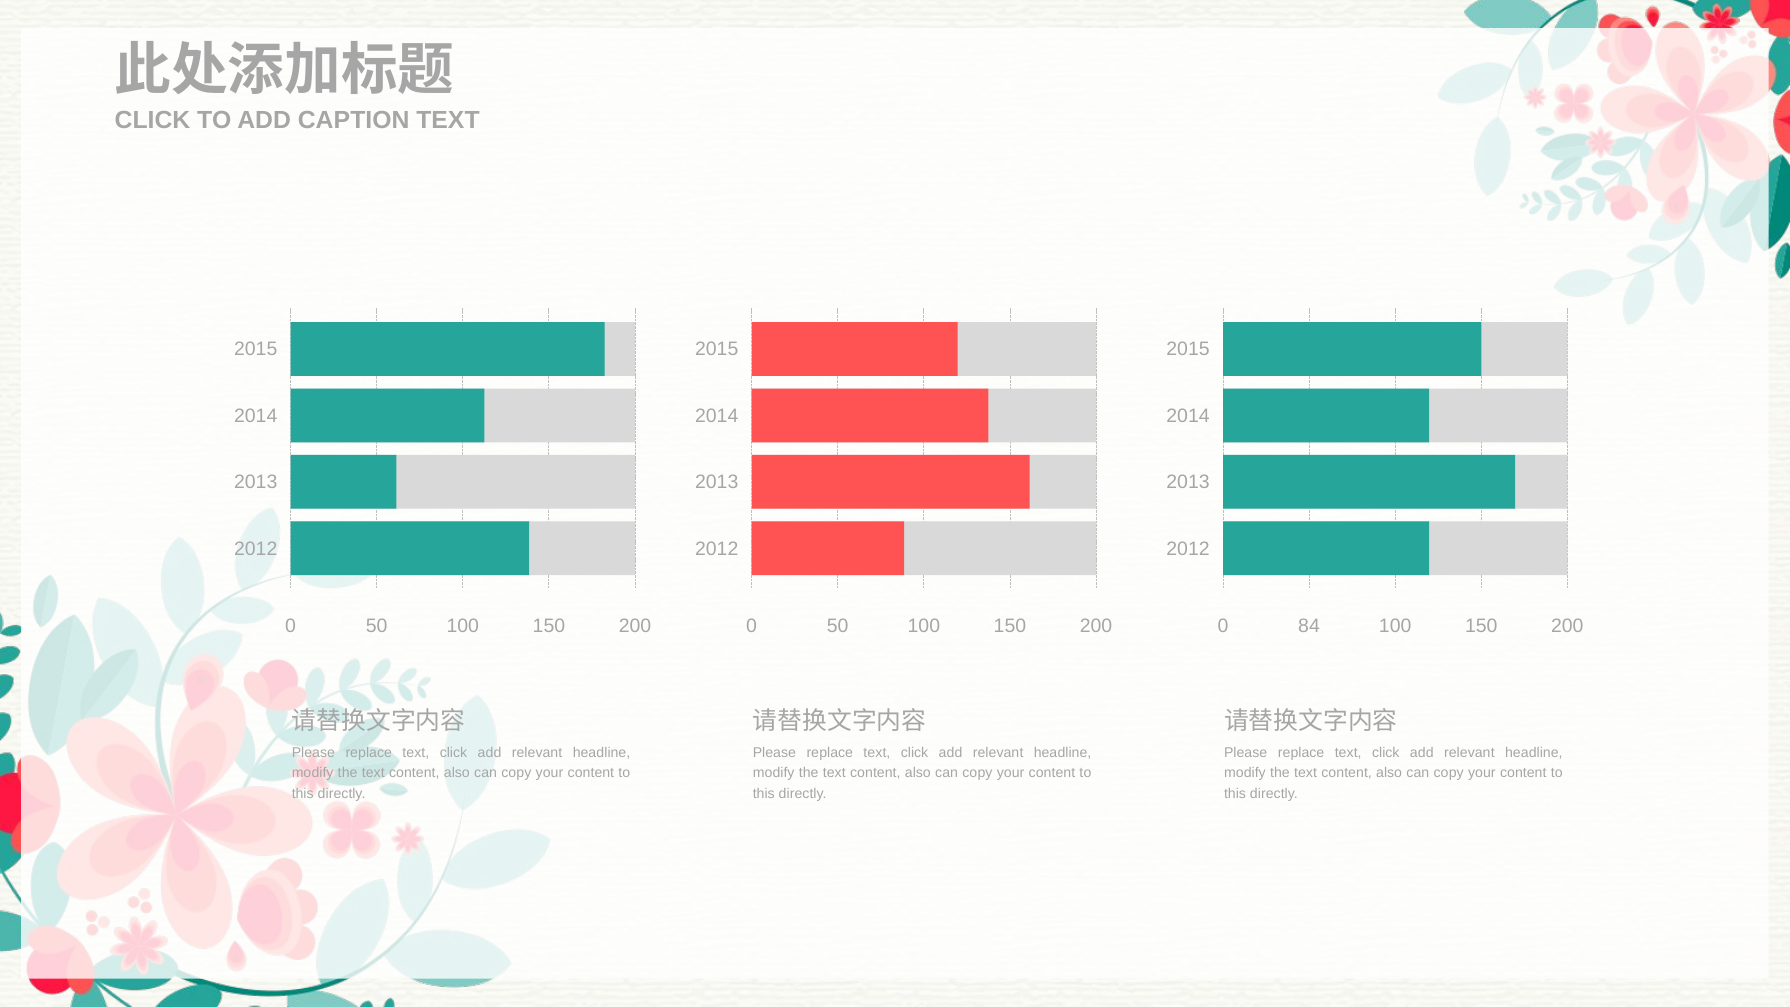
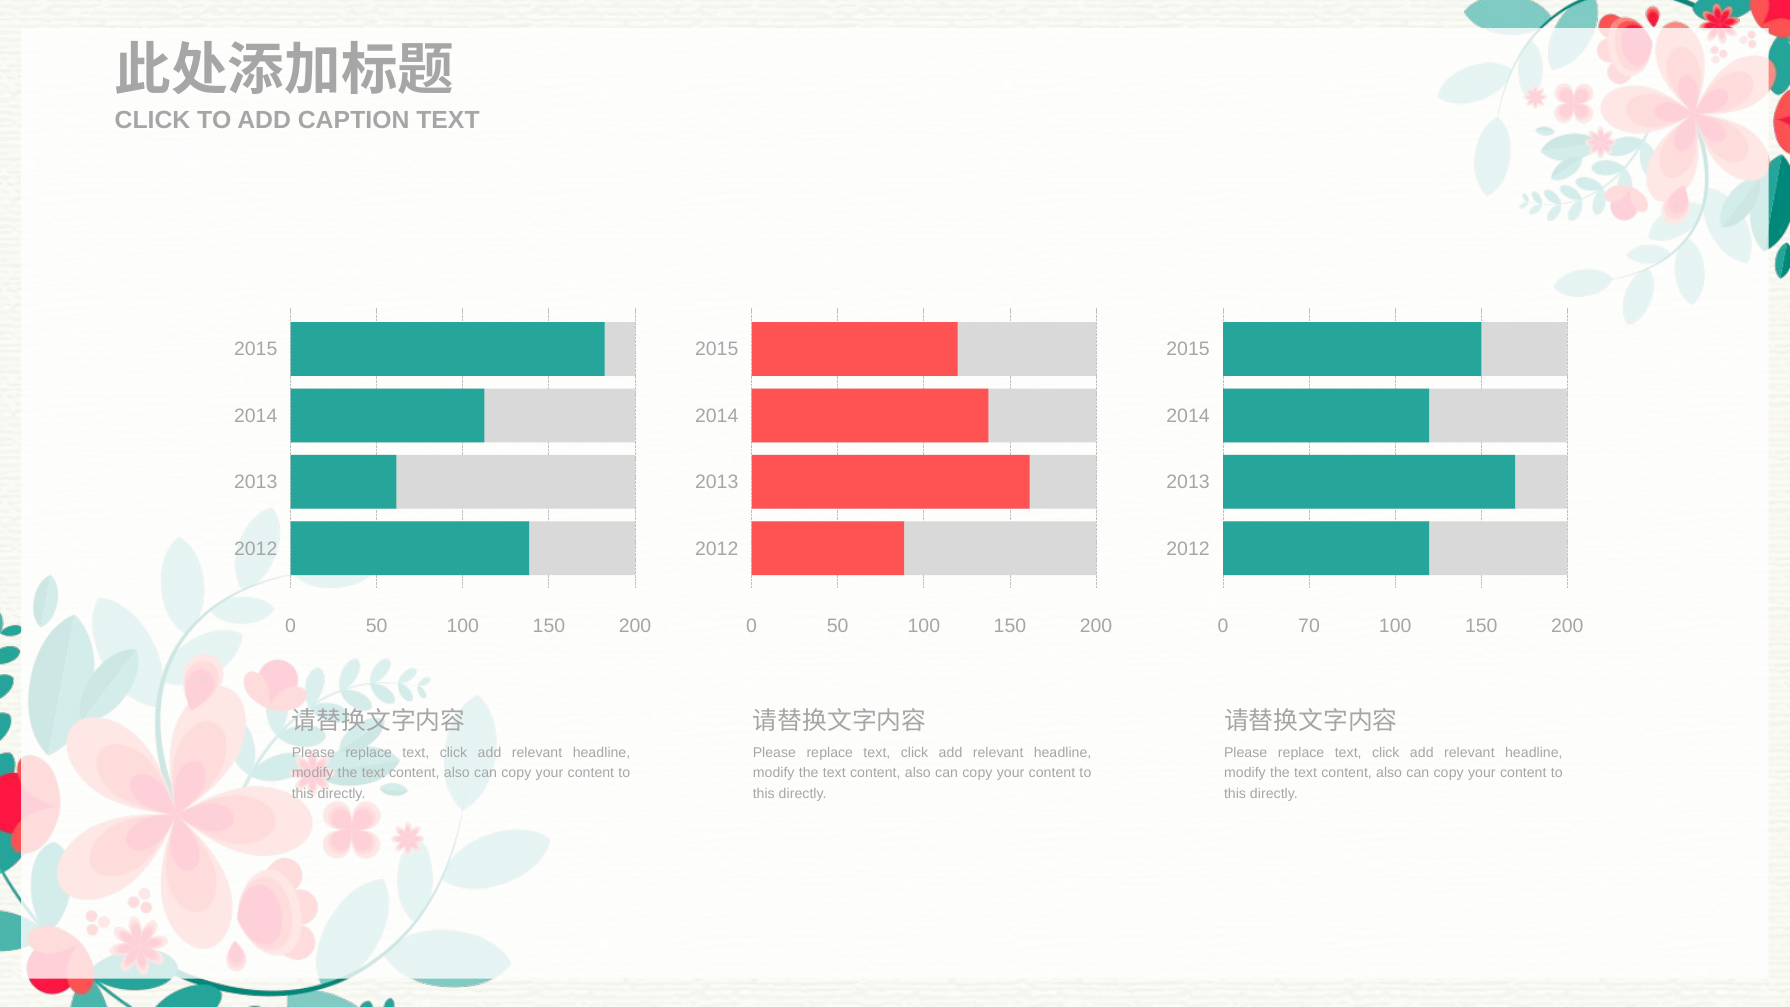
84: 84 -> 70
